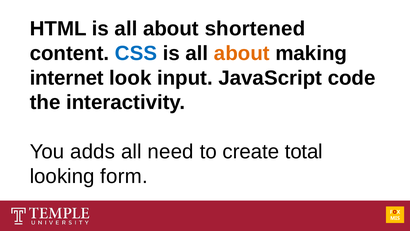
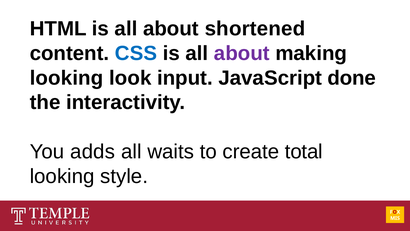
about at (242, 53) colour: orange -> purple
internet at (67, 78): internet -> looking
code: code -> done
need: need -> waits
form: form -> style
